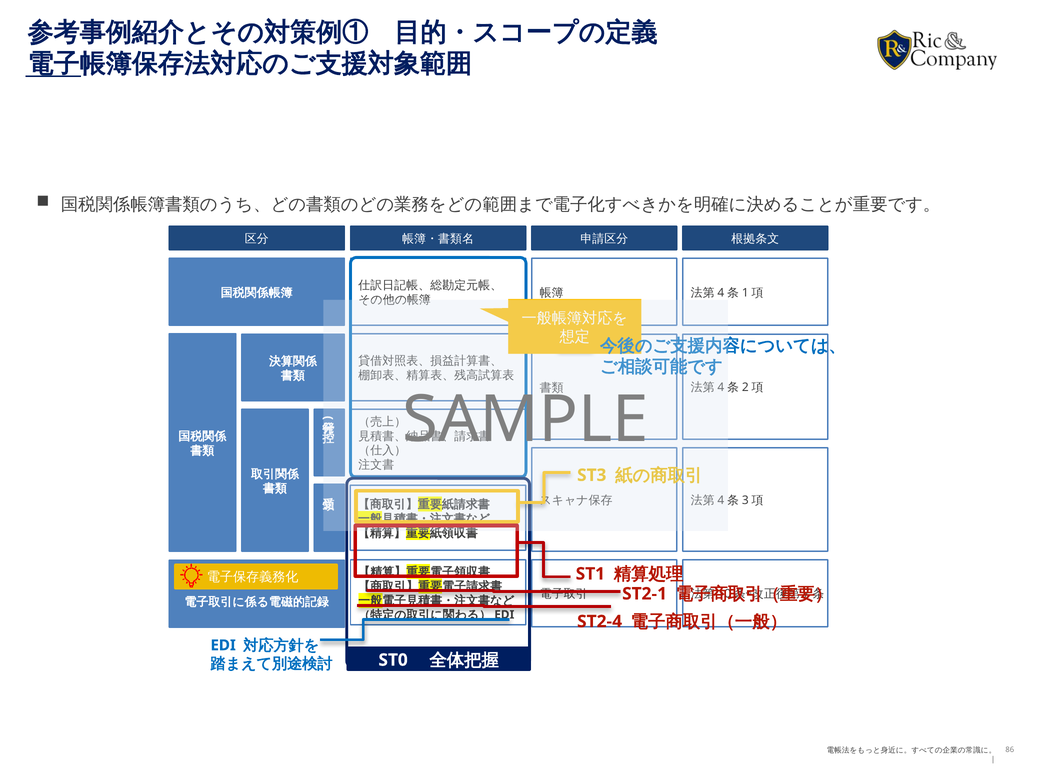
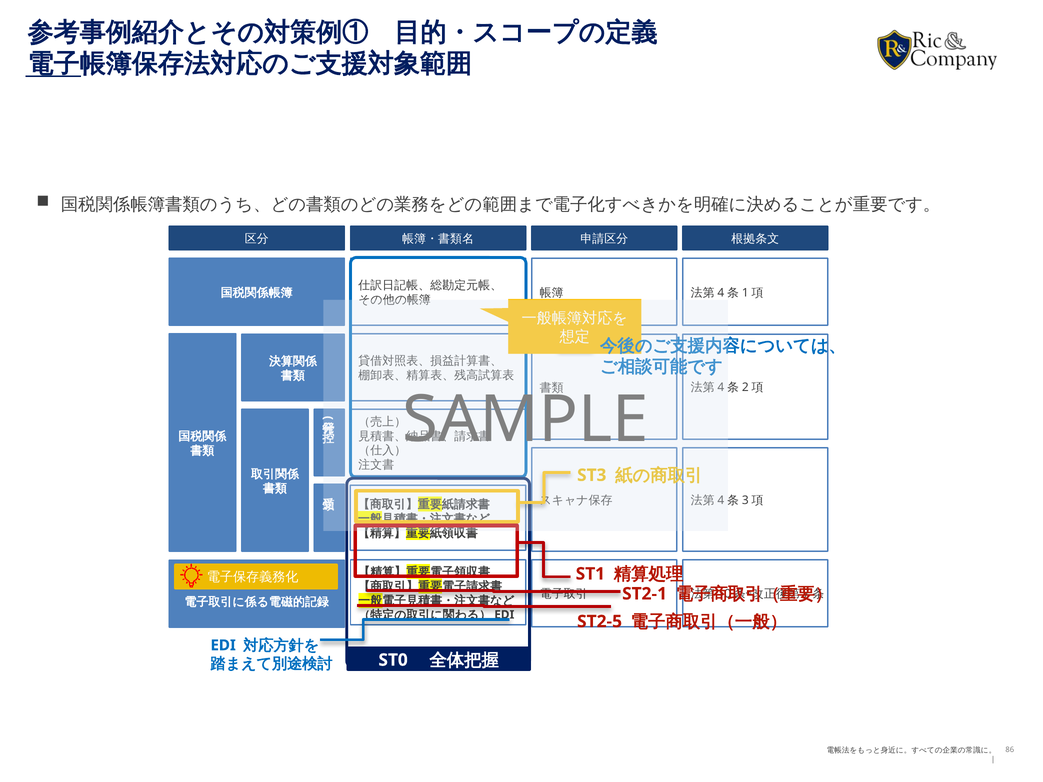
ST2-4: ST2-4 -> ST2-5
